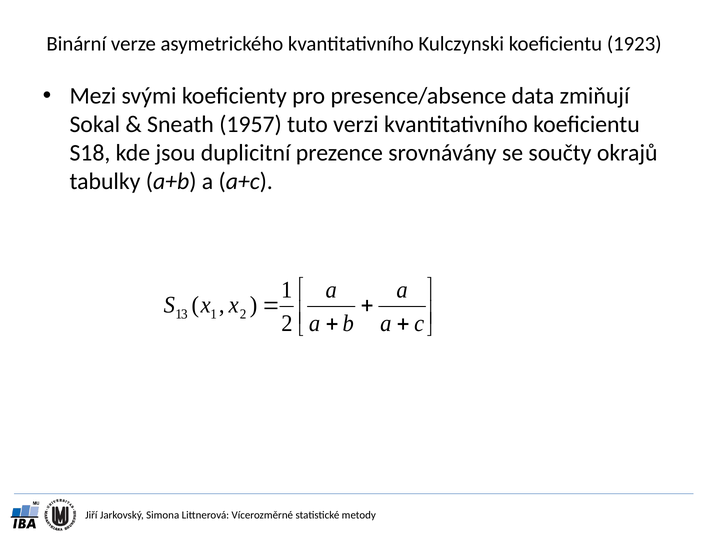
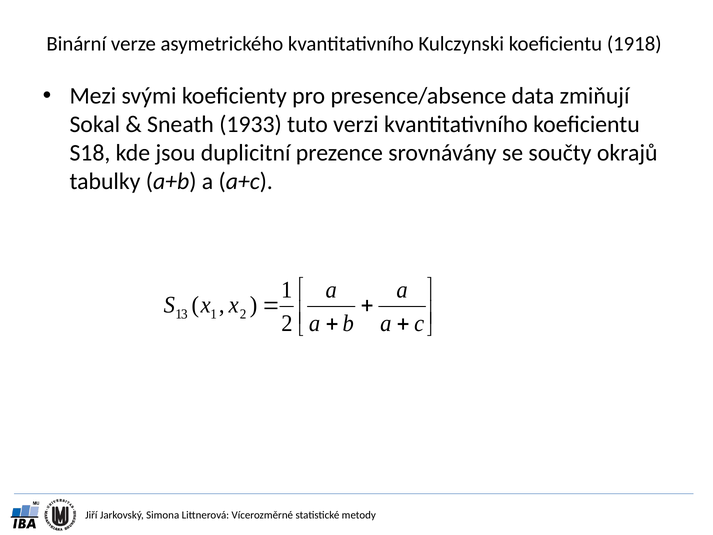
1923: 1923 -> 1918
1957: 1957 -> 1933
